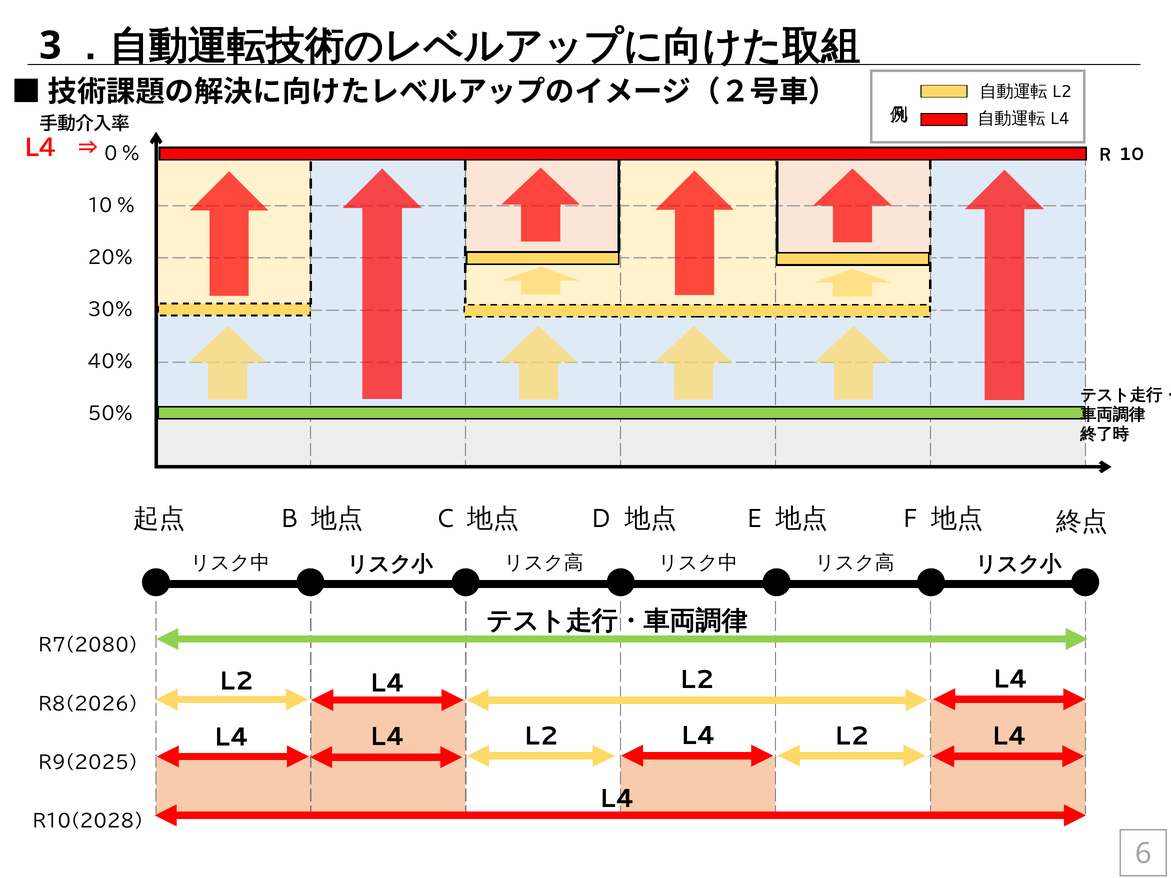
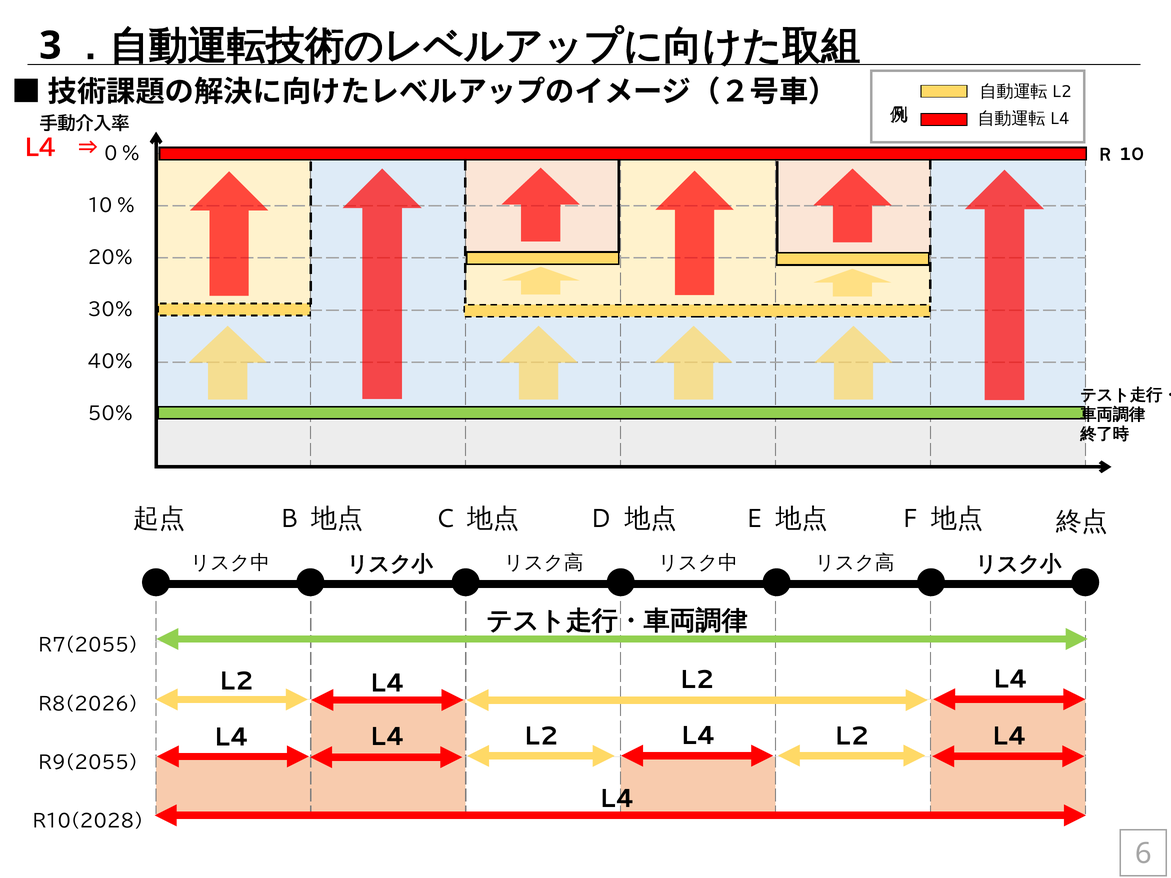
R7(2080: R7(2080 -> R7(2055
R9(2025: R9(2025 -> R9(2055
